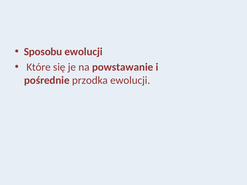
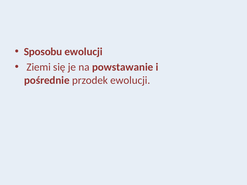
Które: Które -> Ziemi
przodka: przodka -> przodek
